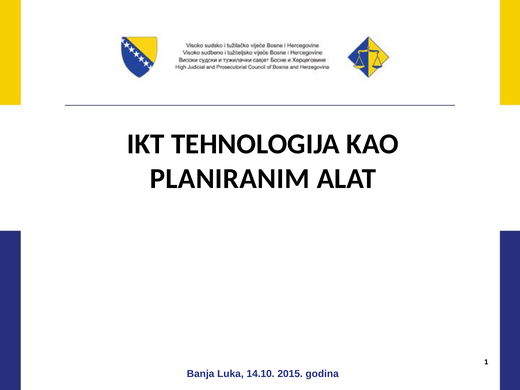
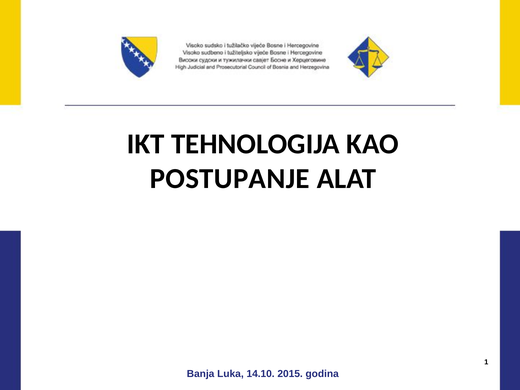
PLANIRANIM: PLANIRANIM -> POSTUPANJE
